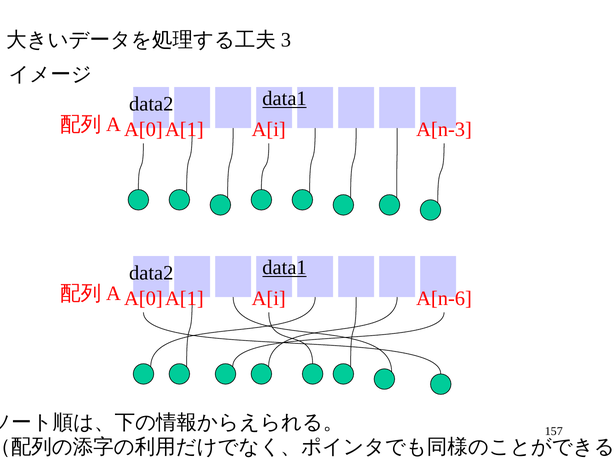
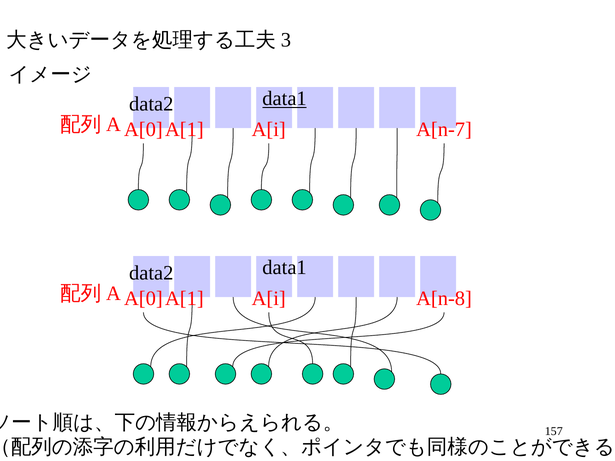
A[n-3: A[n-3 -> A[n-7
data1 at (285, 268) underline: present -> none
A[n-6: A[n-6 -> A[n-8
